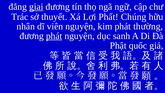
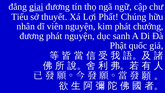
Trác: Trác -> Tiếu
thường: thường -> chướng
phát at (54, 36) underline: present -> none
